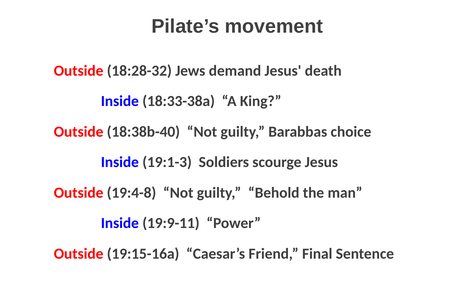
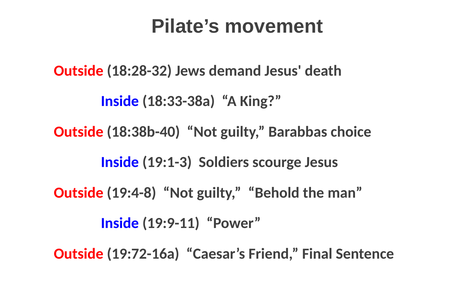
19:15-16a: 19:15-16a -> 19:72-16a
